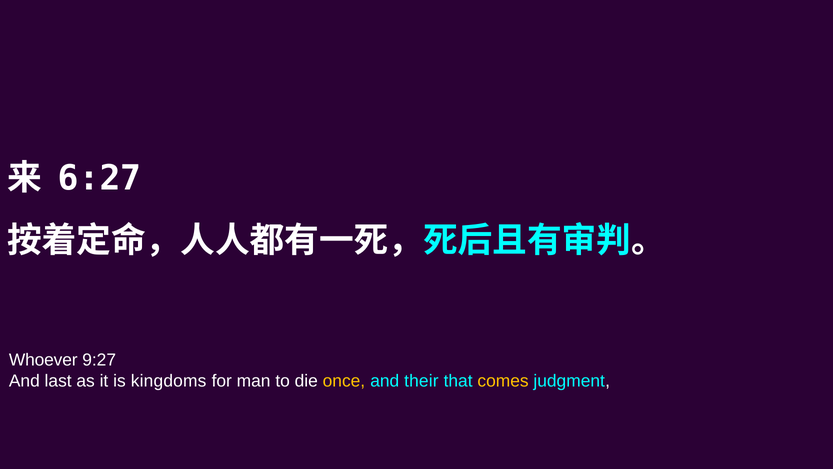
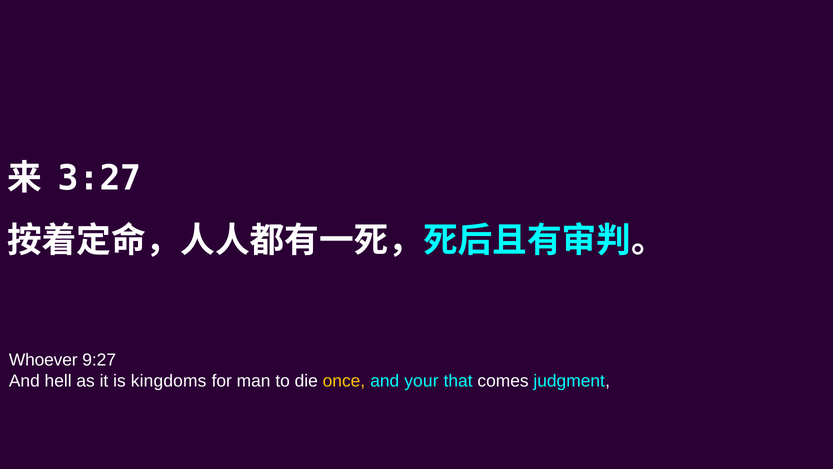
6:27: 6:27 -> 3:27
last: last -> hell
their: their -> your
comes colour: yellow -> white
